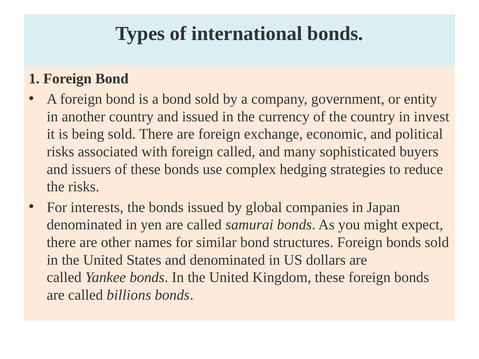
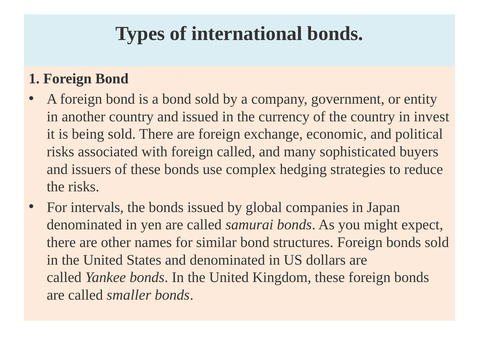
interests: interests -> intervals
billions: billions -> smaller
